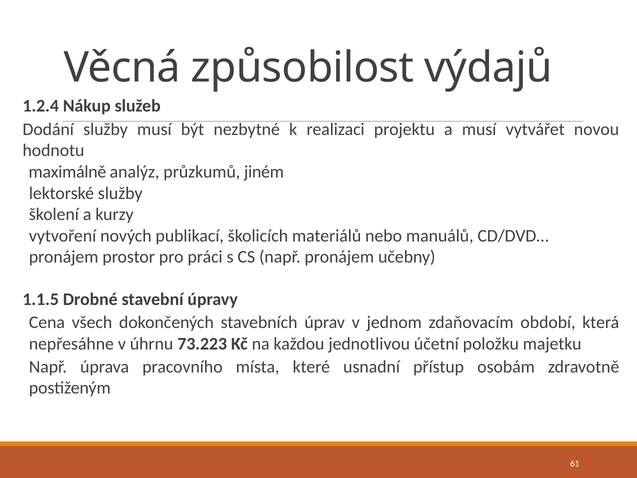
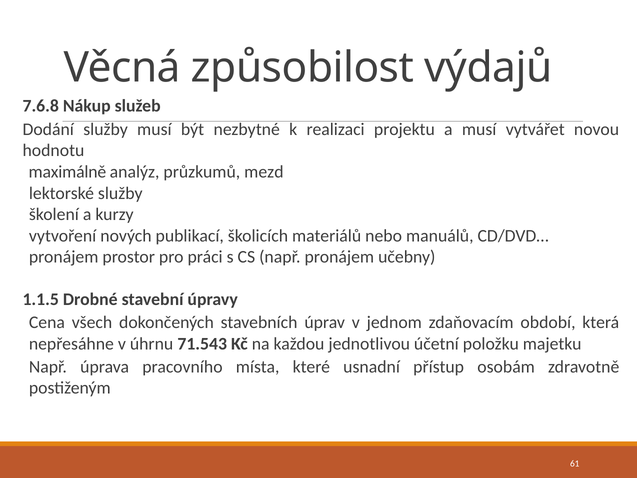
1.2.4: 1.2.4 -> 7.6.8
jiném: jiném -> mezd
73.223: 73.223 -> 71.543
